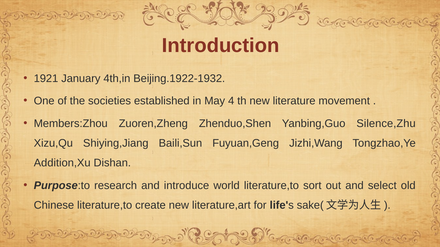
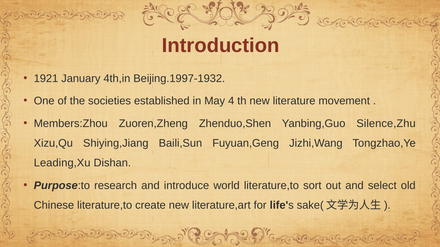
Beijing.1922-1932: Beijing.1922-1932 -> Beijing.1997-1932
Addition,Xu: Addition,Xu -> Leading,Xu
